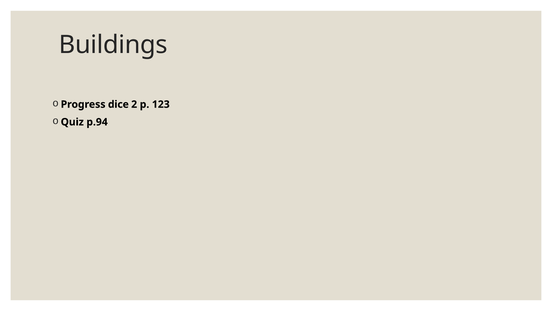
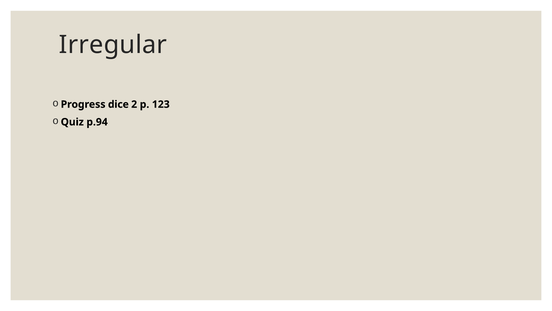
Buildings: Buildings -> Irregular
